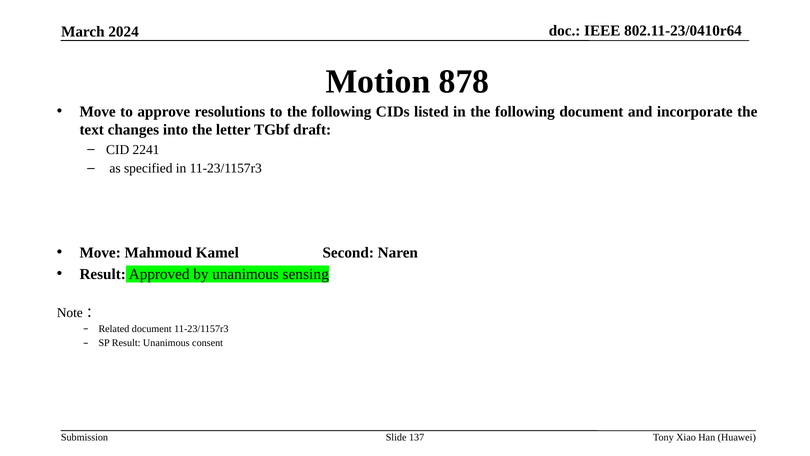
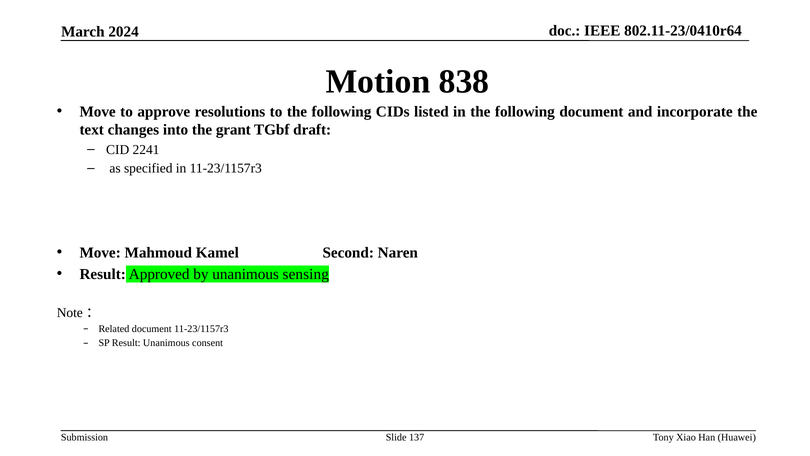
878: 878 -> 838
letter: letter -> grant
